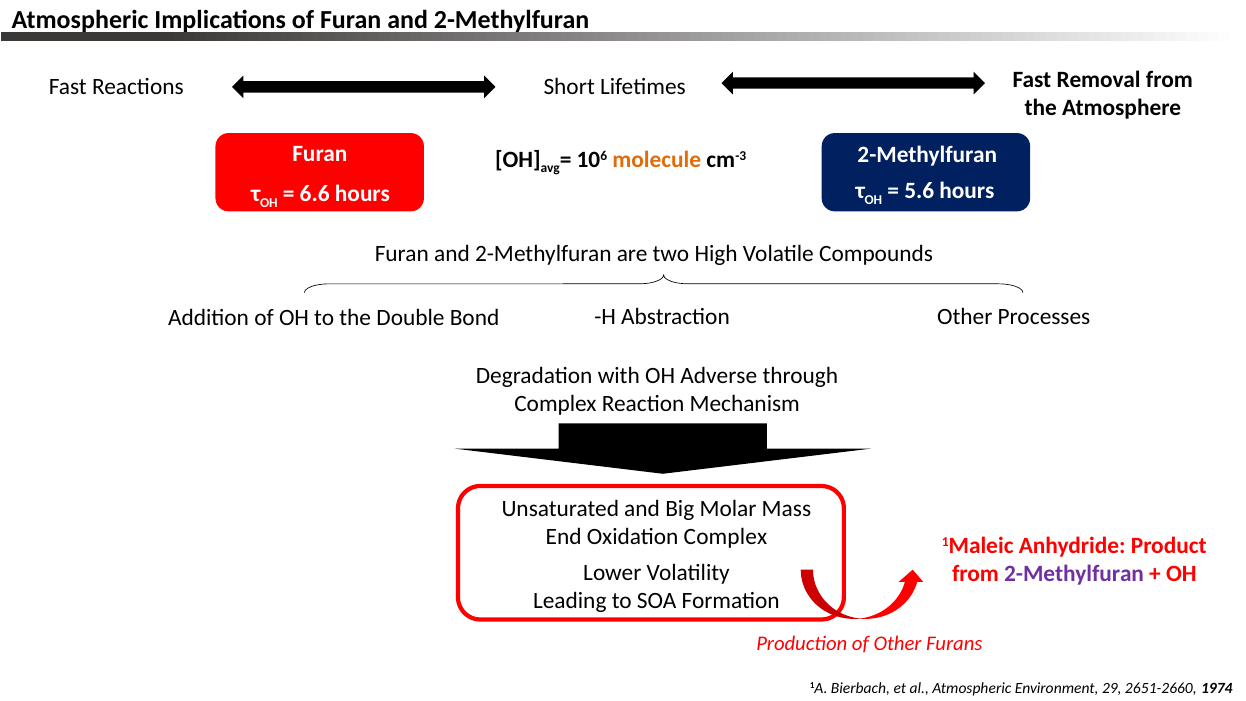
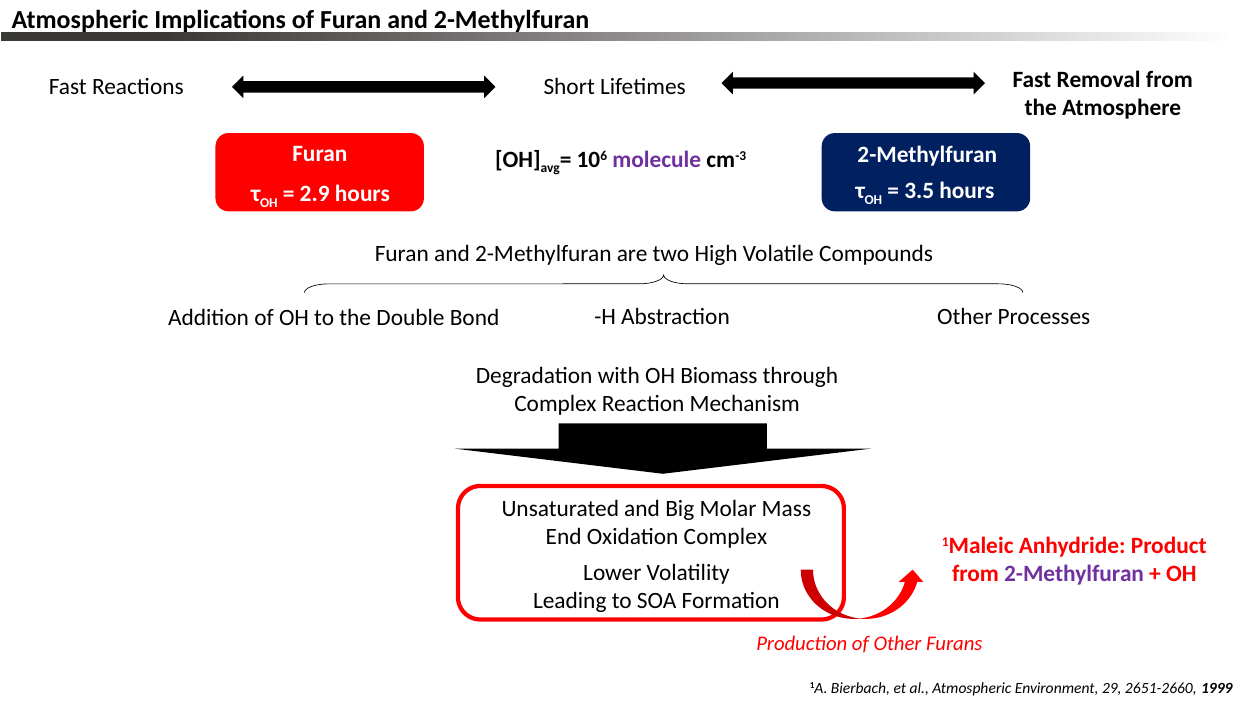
molecule colour: orange -> purple
5.6: 5.6 -> 3.5
6.6: 6.6 -> 2.9
Adverse: Adverse -> Biomass
1974: 1974 -> 1999
